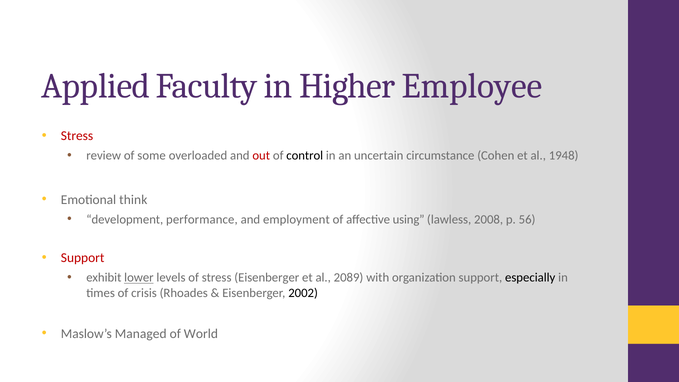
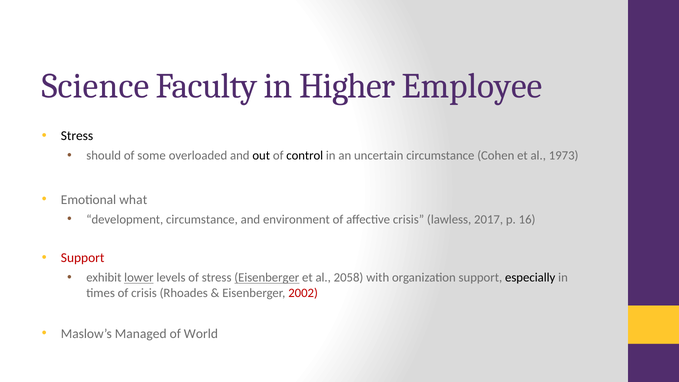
Applied: Applied -> Science
Stress at (77, 136) colour: red -> black
review: review -> should
out colour: red -> black
1948: 1948 -> 1973
think: think -> what
development performance: performance -> circumstance
employment: employment -> environment
affective using: using -> crisis
2008: 2008 -> 2017
56: 56 -> 16
Eisenberger at (267, 278) underline: none -> present
2089: 2089 -> 2058
2002 colour: black -> red
